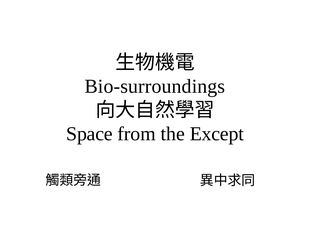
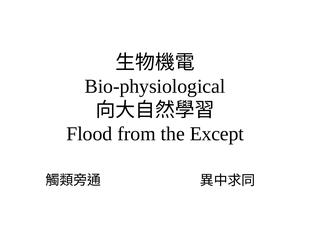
Bio-surroundings: Bio-surroundings -> Bio-physiological
Space: Space -> Flood
